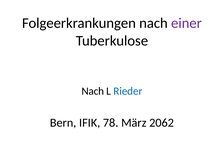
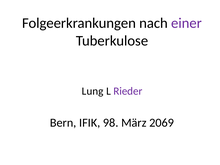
Nach at (93, 91): Nach -> Lung
Rieder colour: blue -> purple
78: 78 -> 98
2062: 2062 -> 2069
